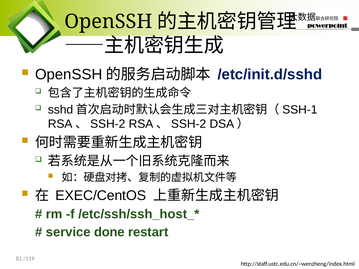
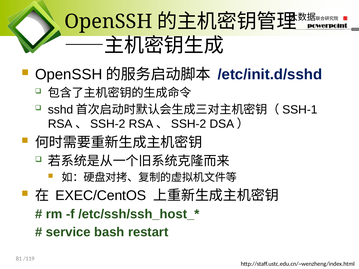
done: done -> bash
